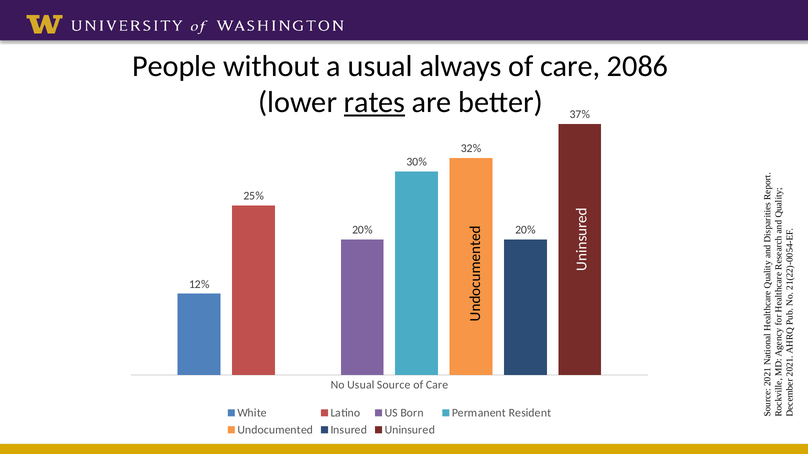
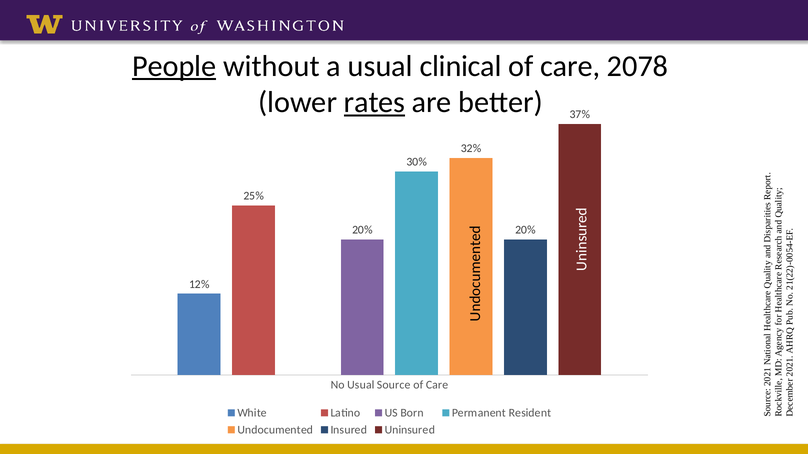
People underline: none -> present
always: always -> clinical
2086: 2086 -> 2078
